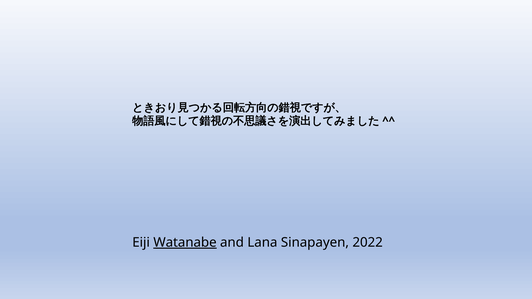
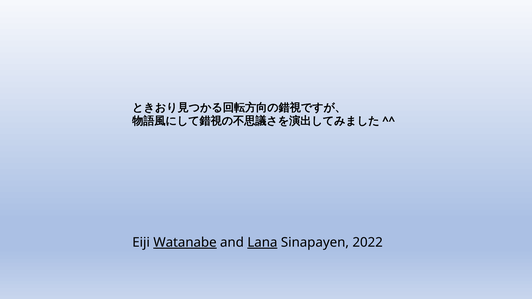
Lana underline: none -> present
